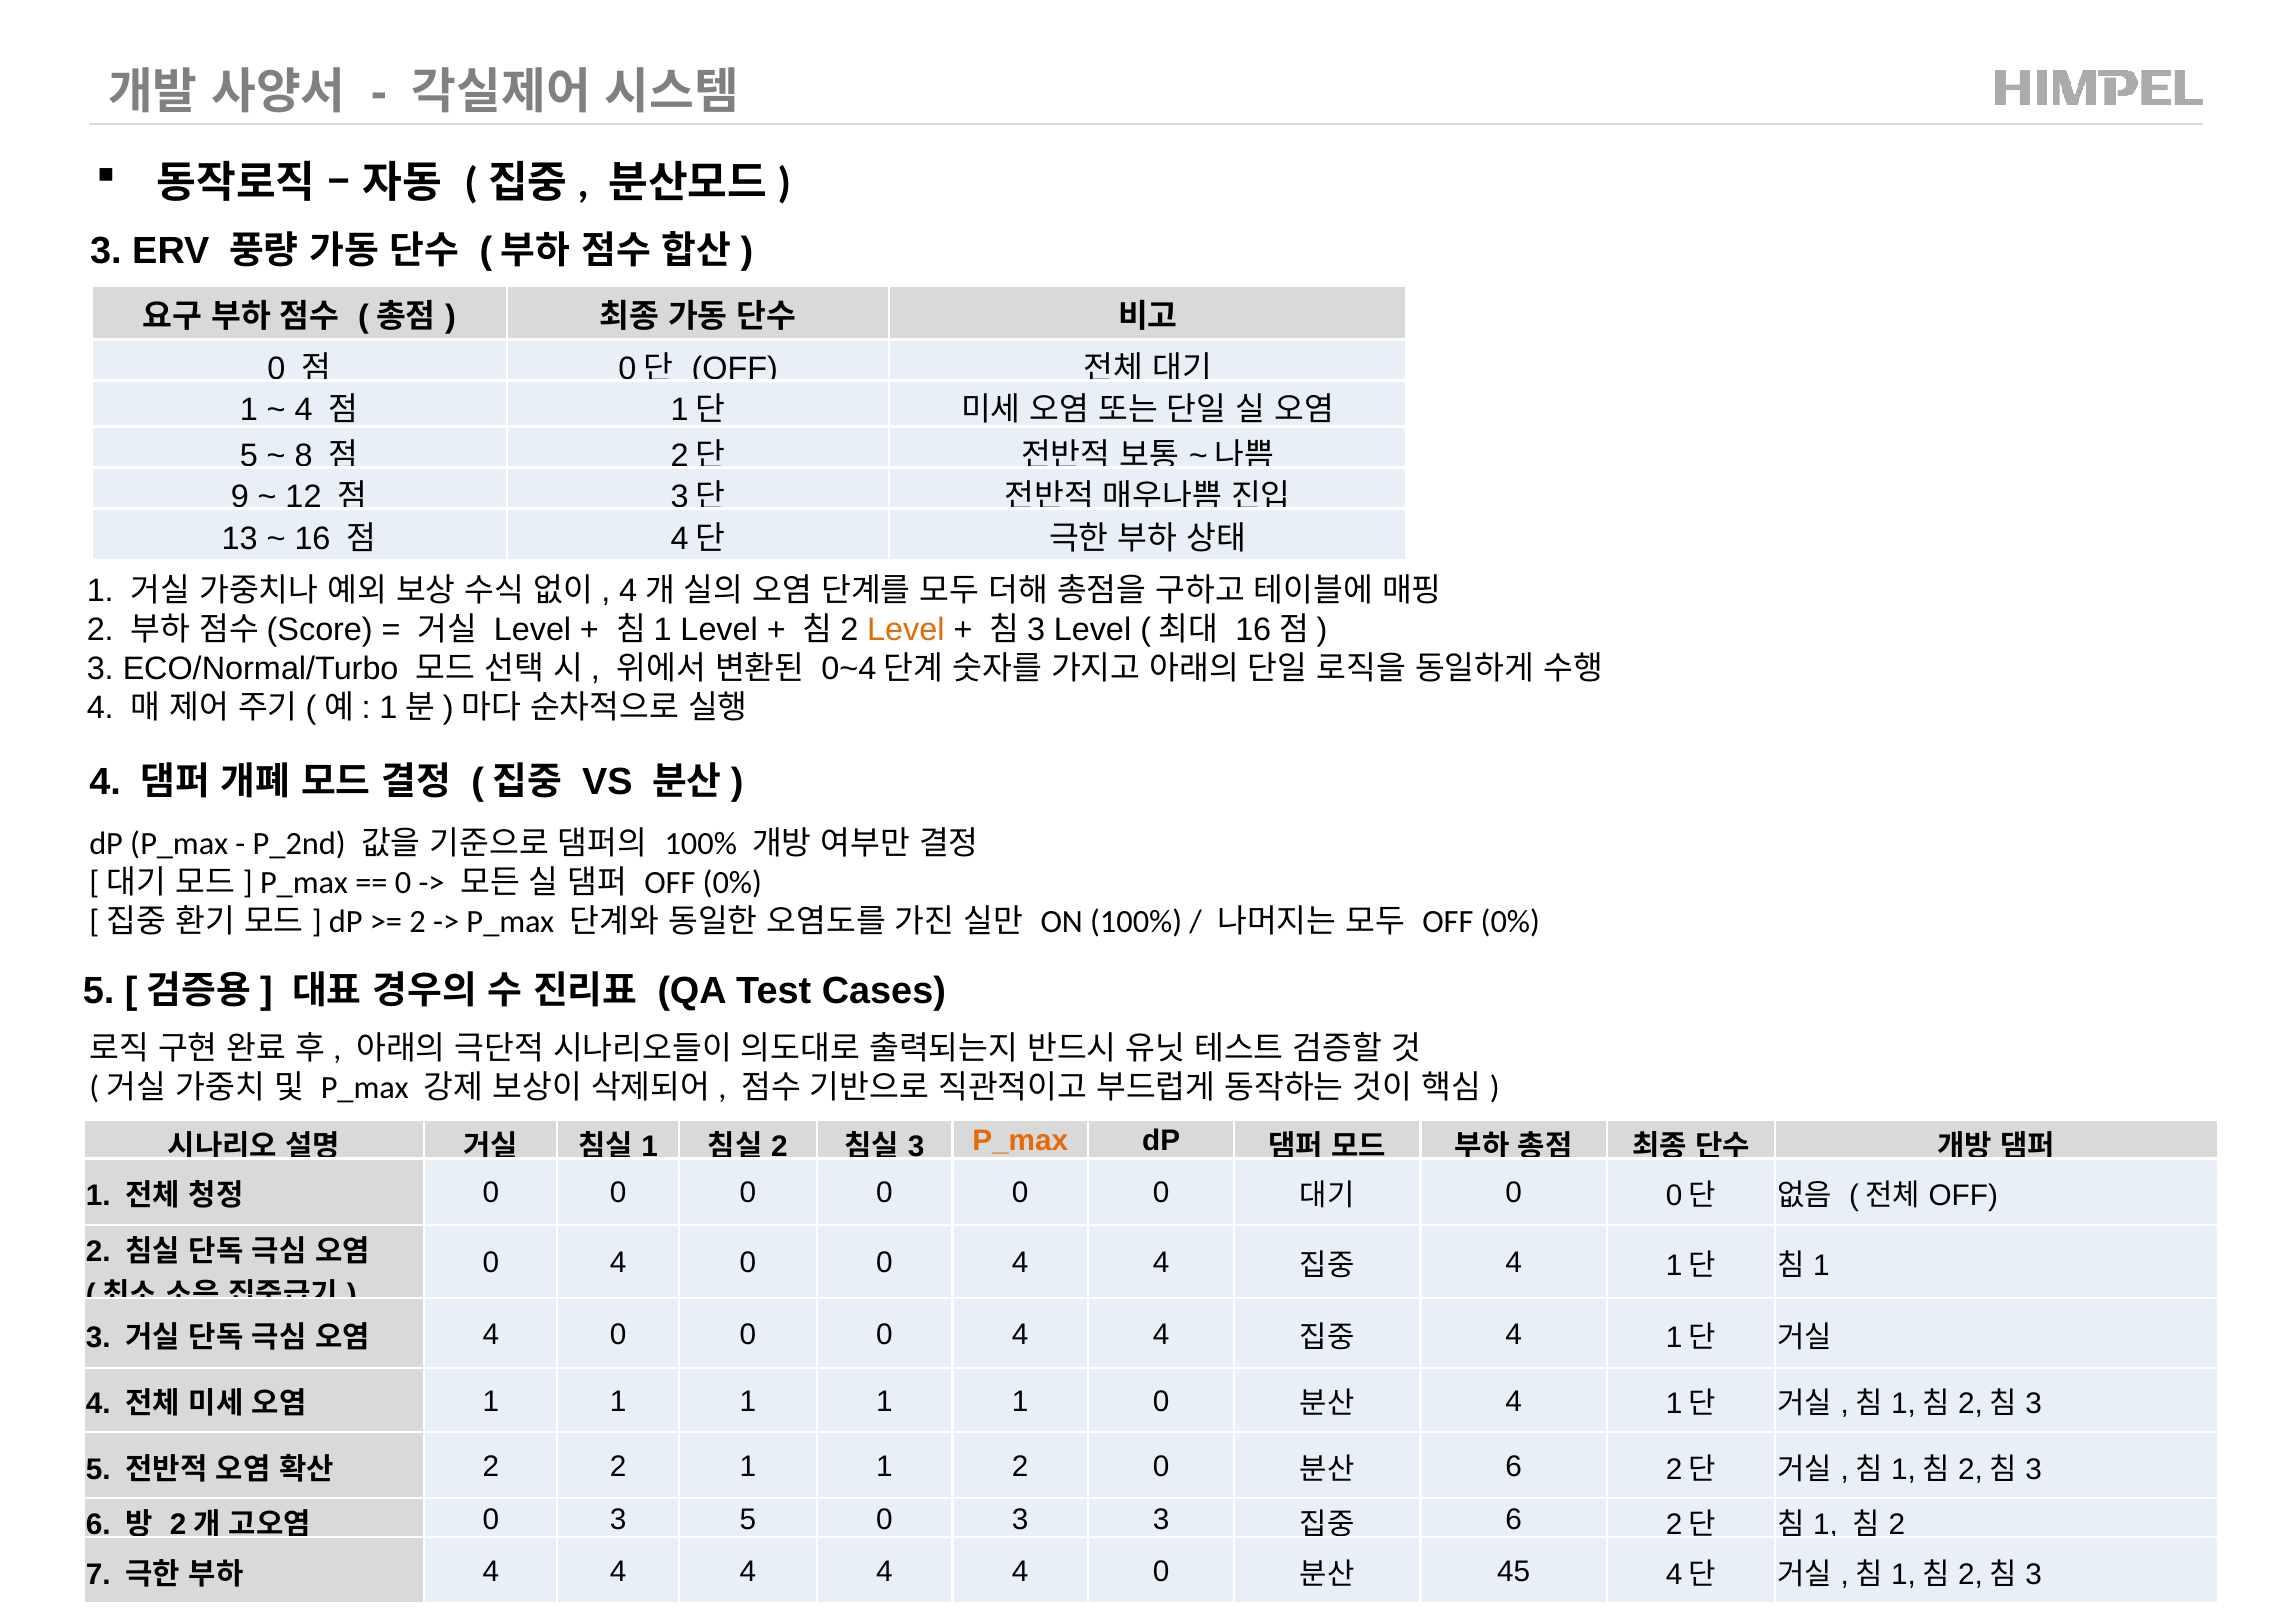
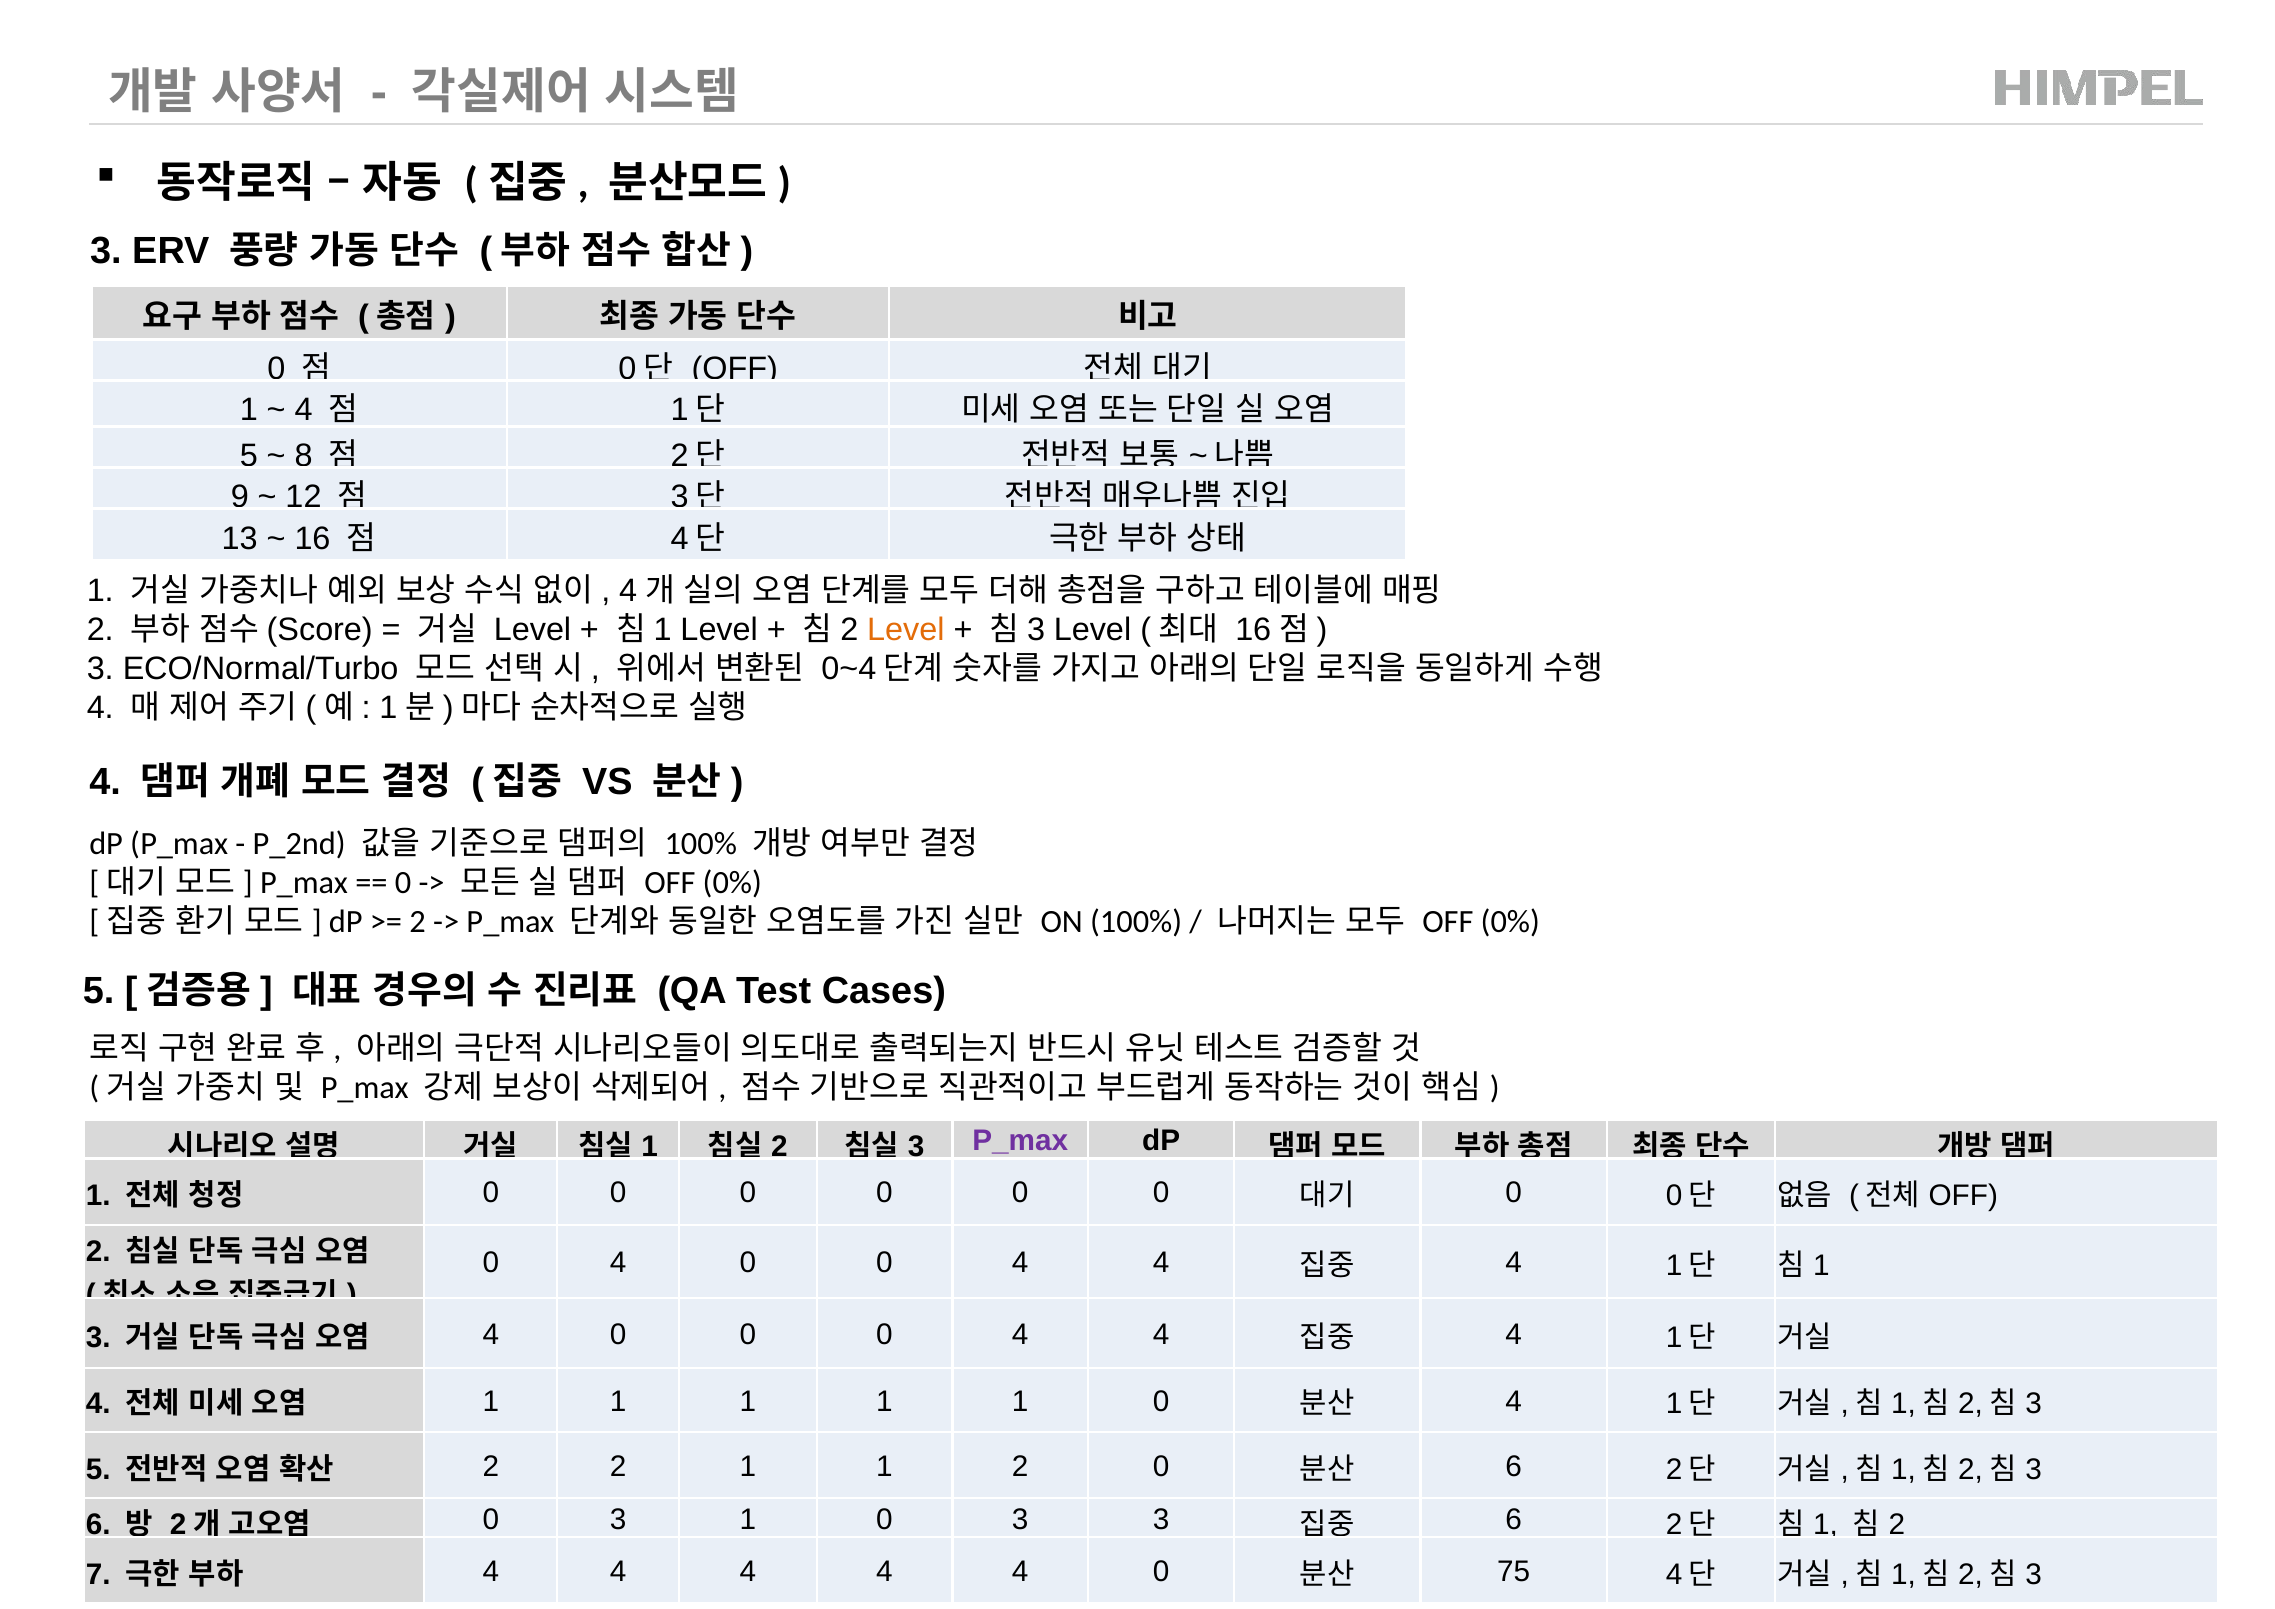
P_max at (1020, 1140) colour: orange -> purple
0 3 5: 5 -> 1
45: 45 -> 75
